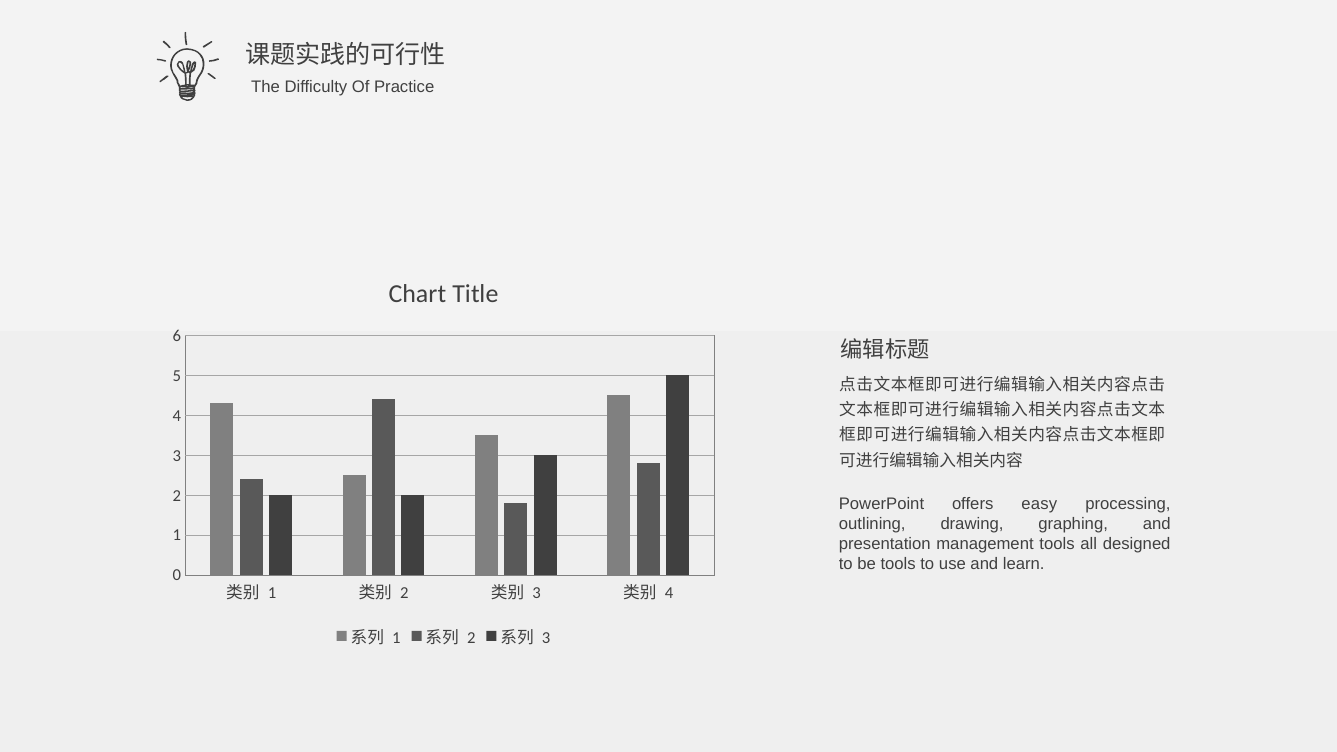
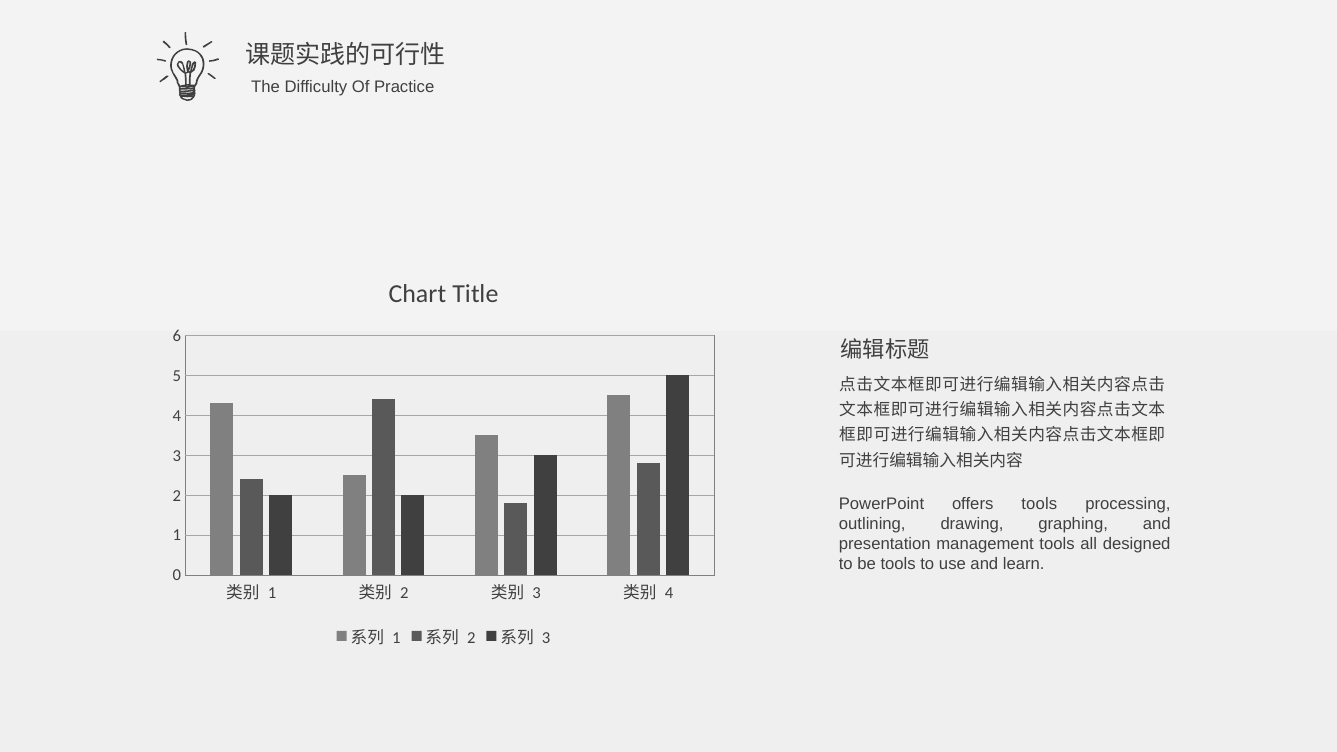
offers easy: easy -> tools
